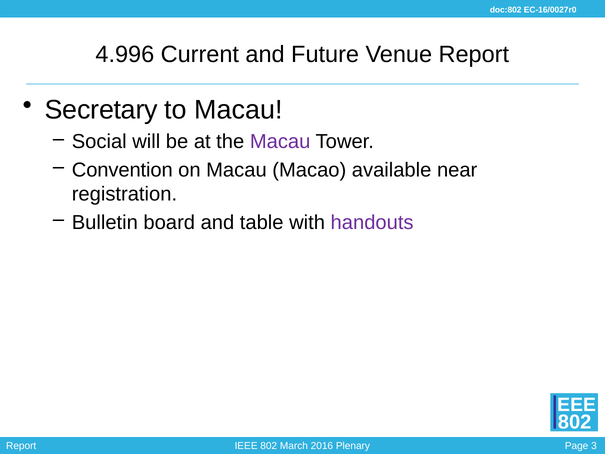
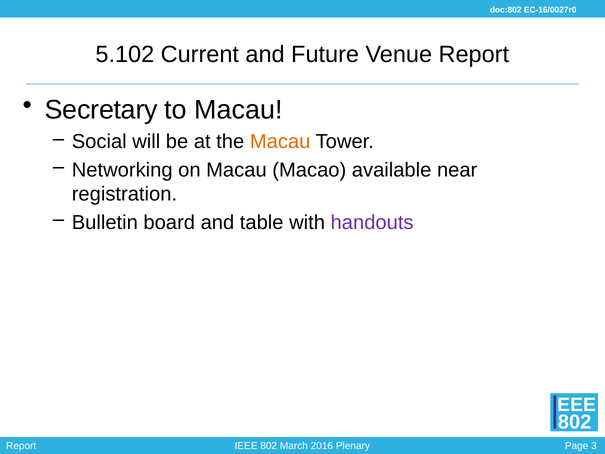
4.996: 4.996 -> 5.102
Macau at (280, 142) colour: purple -> orange
Convention: Convention -> Networking
